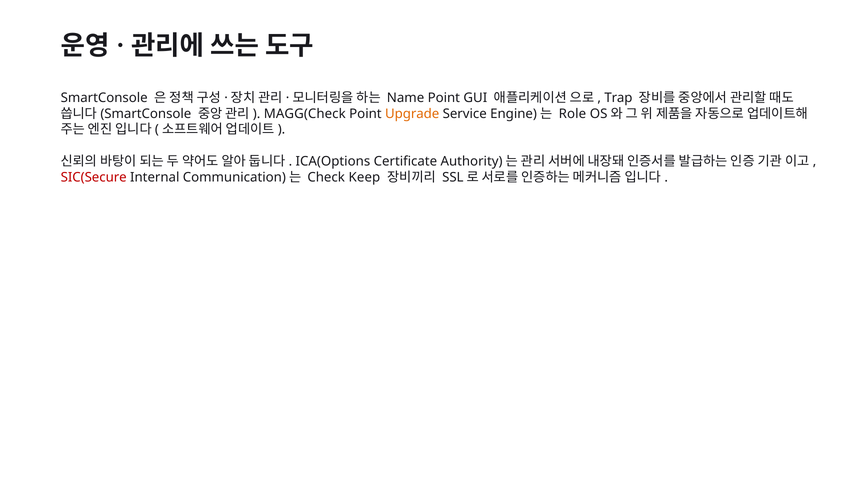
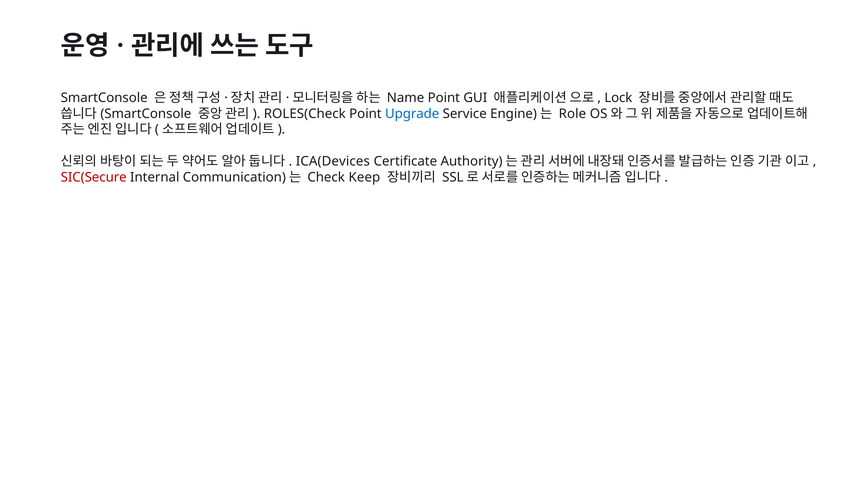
Trap: Trap -> Lock
MAGG(Check: MAGG(Check -> ROLES(Check
Upgrade colour: orange -> blue
ICA(Options: ICA(Options -> ICA(Devices
